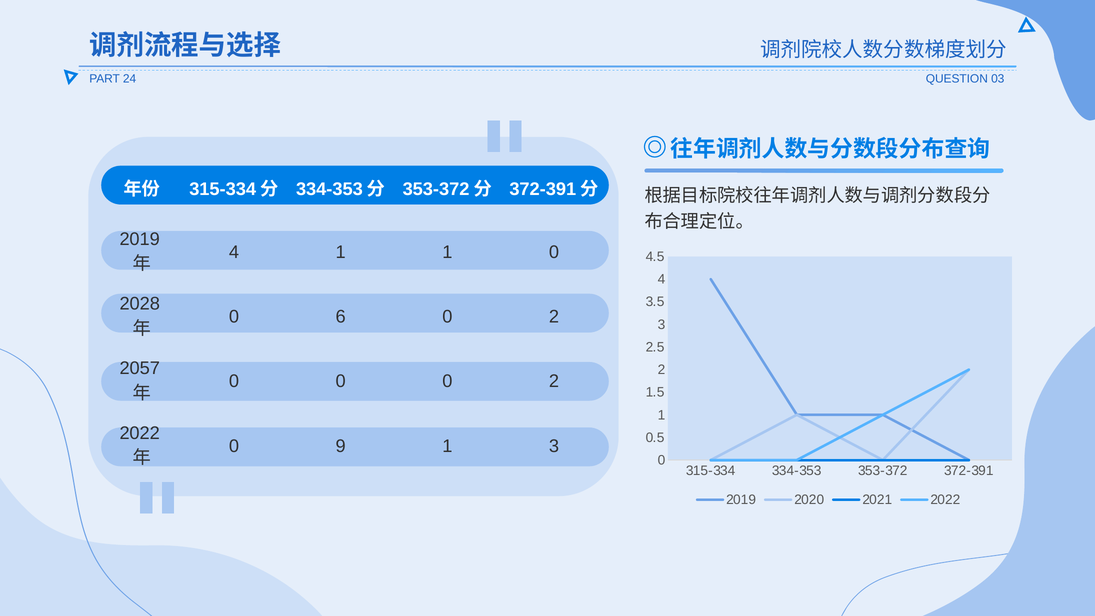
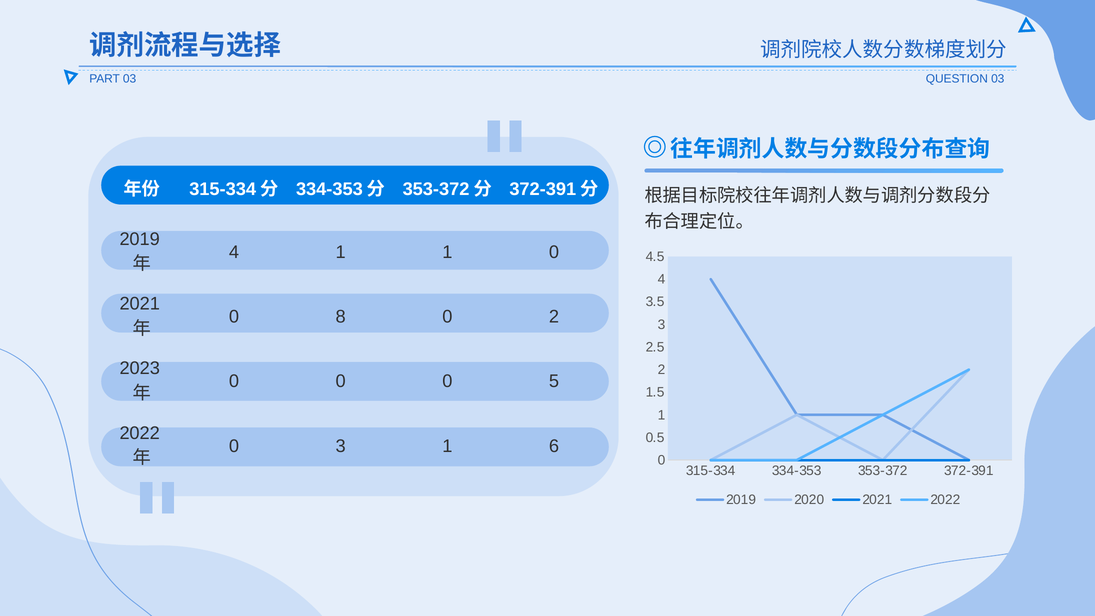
PART 24: 24 -> 03
2028 at (140, 304): 2028 -> 2021
6: 6 -> 8
2057: 2057 -> 2023
0 0 2: 2 -> 5
0 9: 9 -> 3
1 3: 3 -> 6
